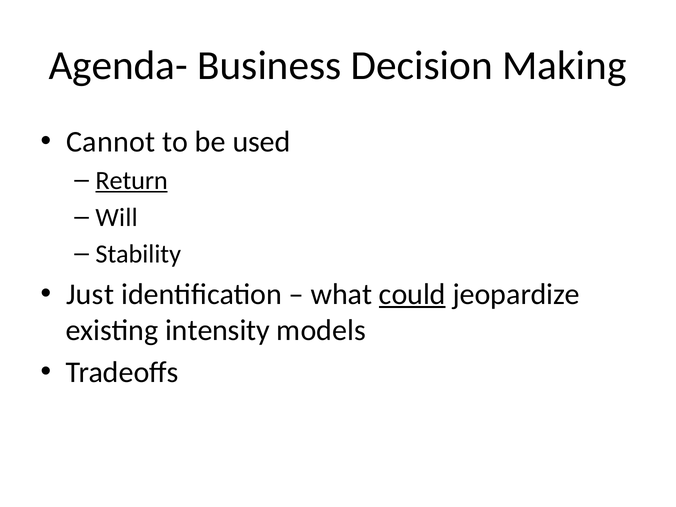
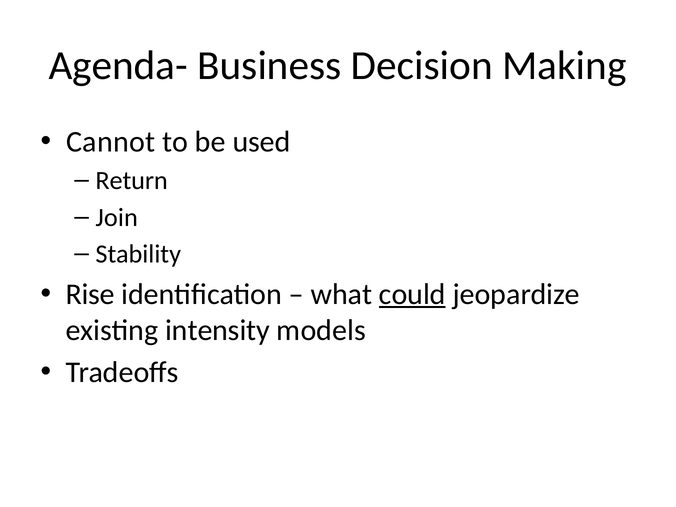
Return underline: present -> none
Will: Will -> Join
Just: Just -> Rise
